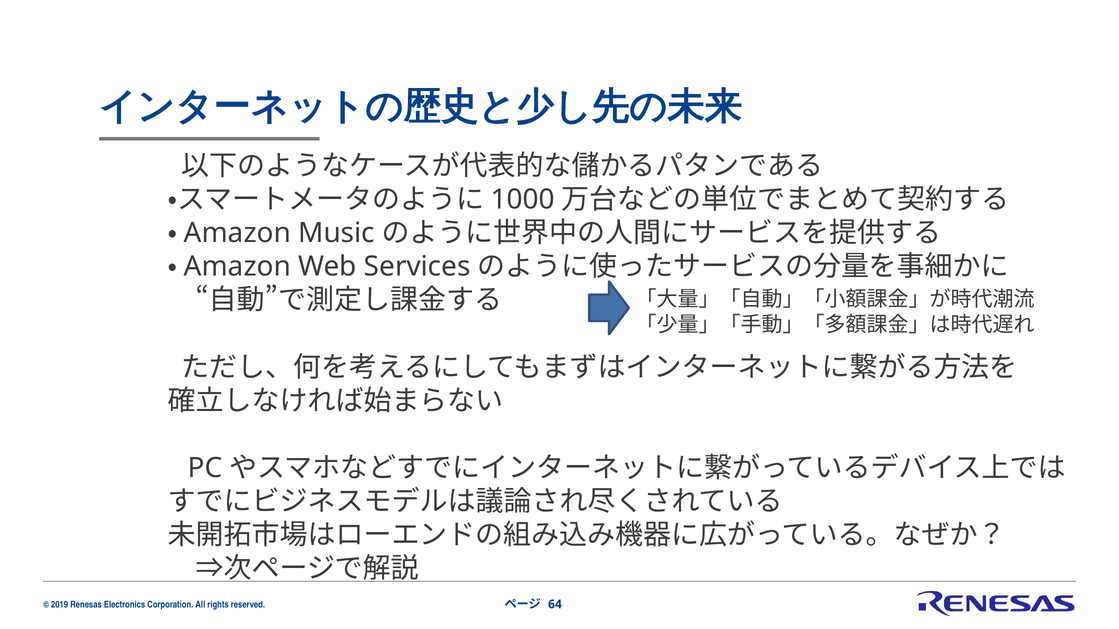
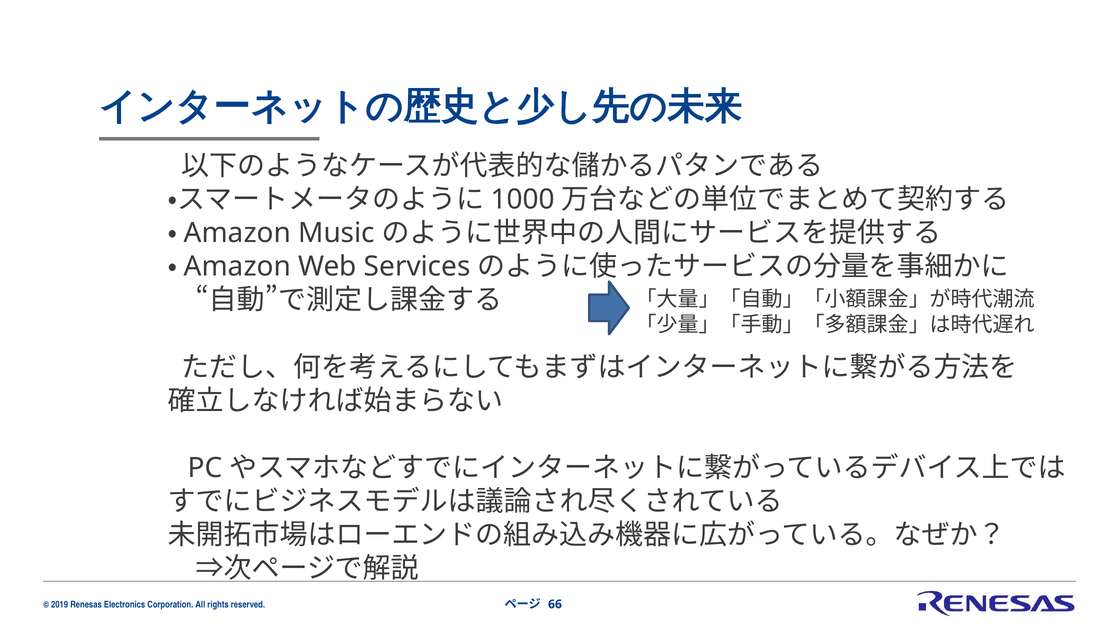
64: 64 -> 66
